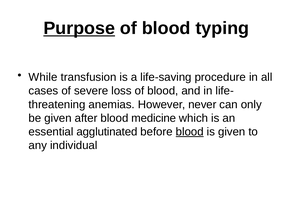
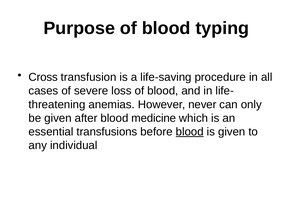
Purpose underline: present -> none
While: While -> Cross
agglutinated: agglutinated -> transfusions
